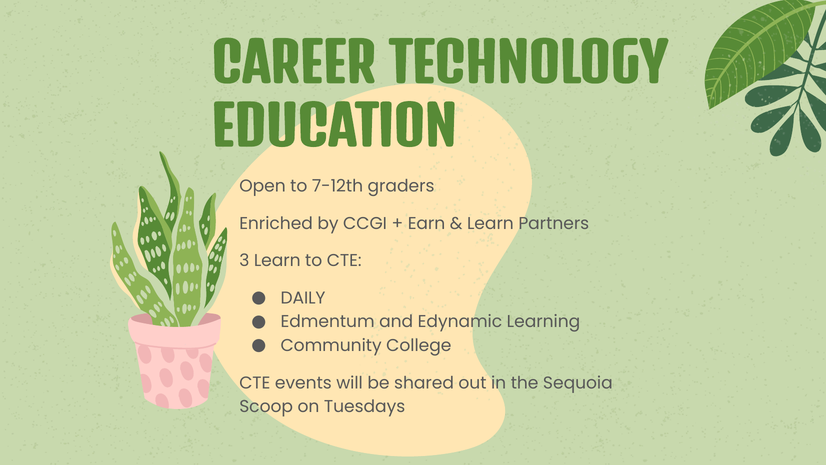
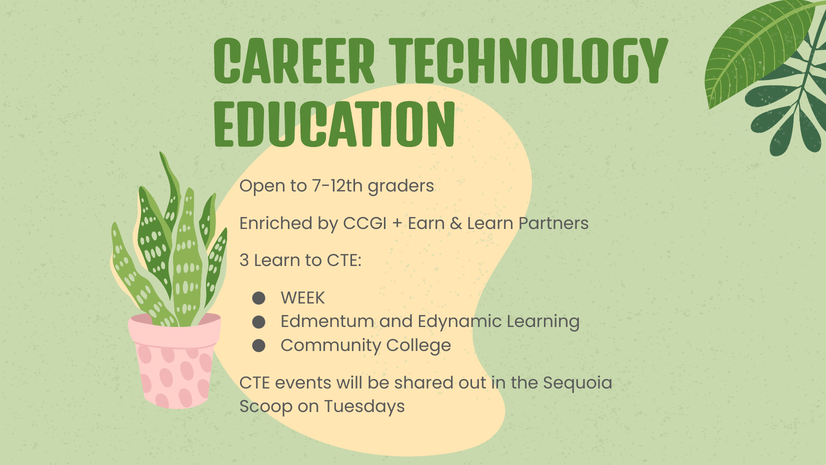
DAILY: DAILY -> WEEK
